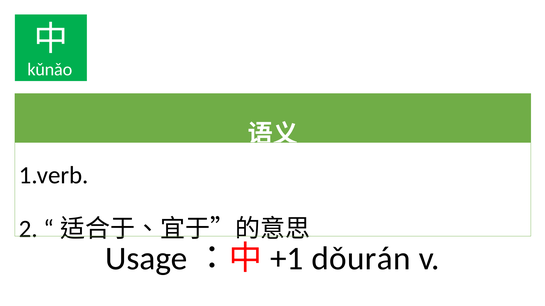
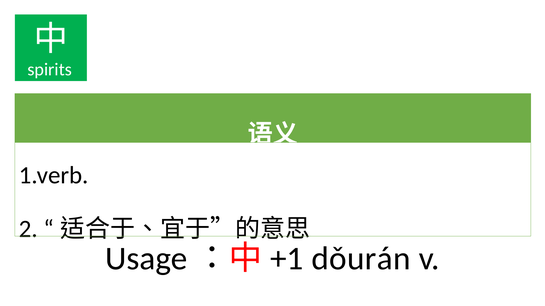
kǔnǎo: kǔnǎo -> spirits
